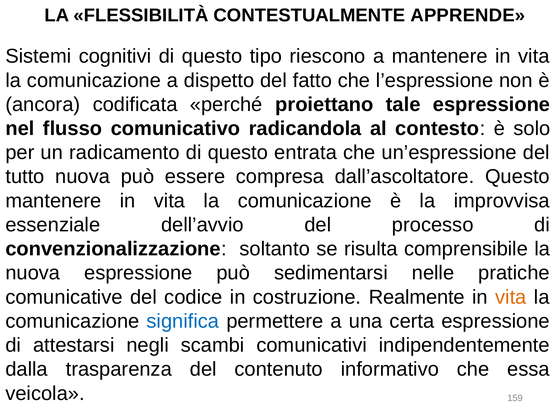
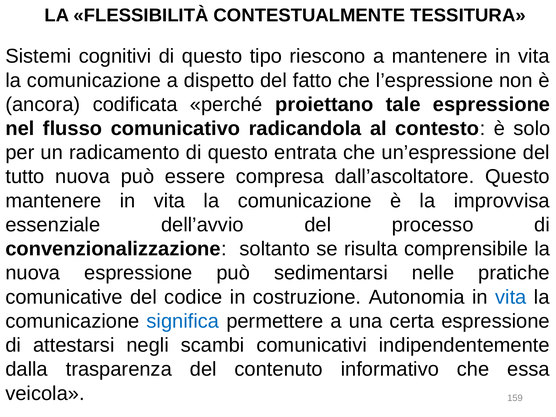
APPRENDE: APPRENDE -> TESSITURA
Realmente: Realmente -> Autonomia
vita at (511, 297) colour: orange -> blue
